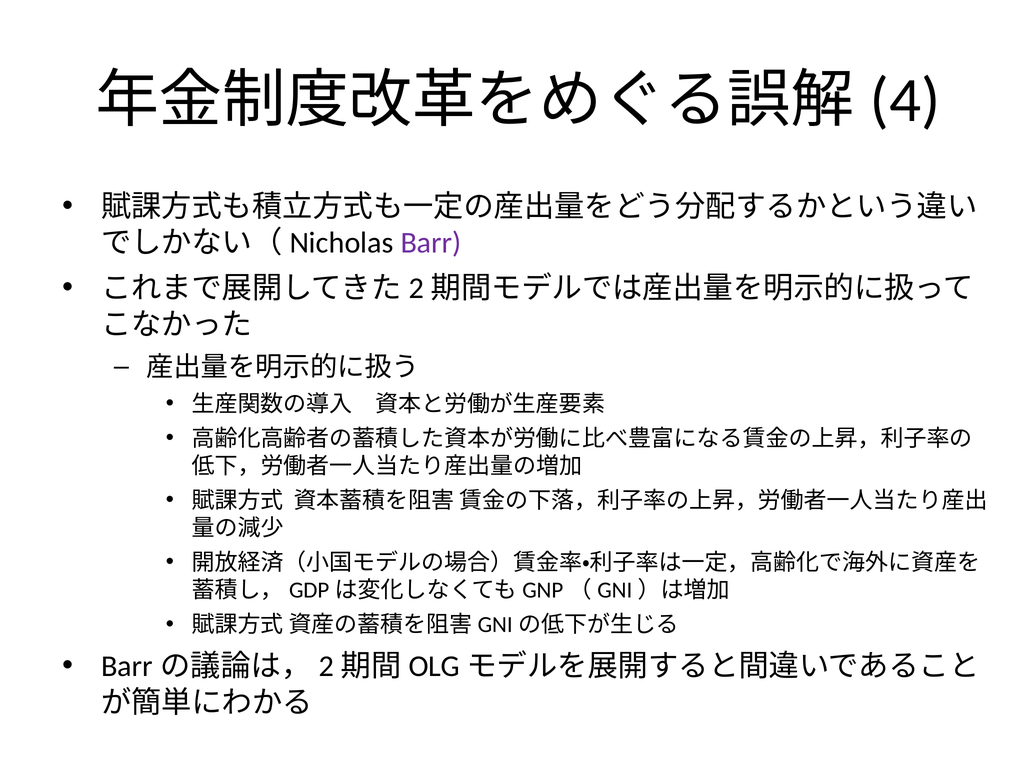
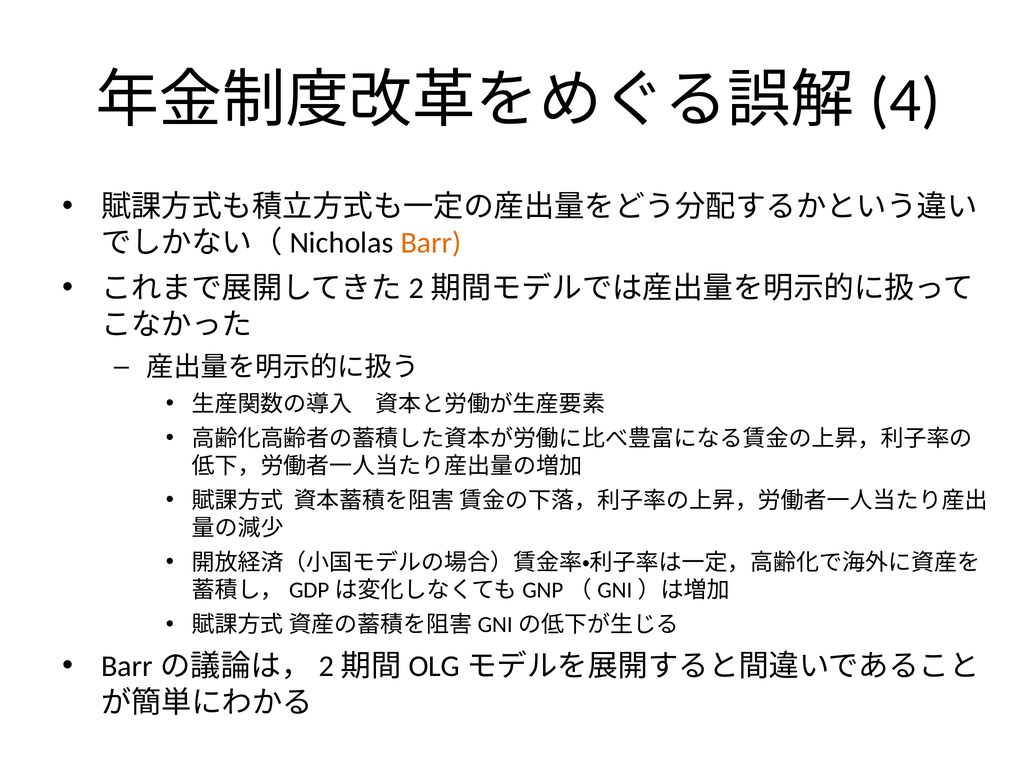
Barr colour: purple -> orange
